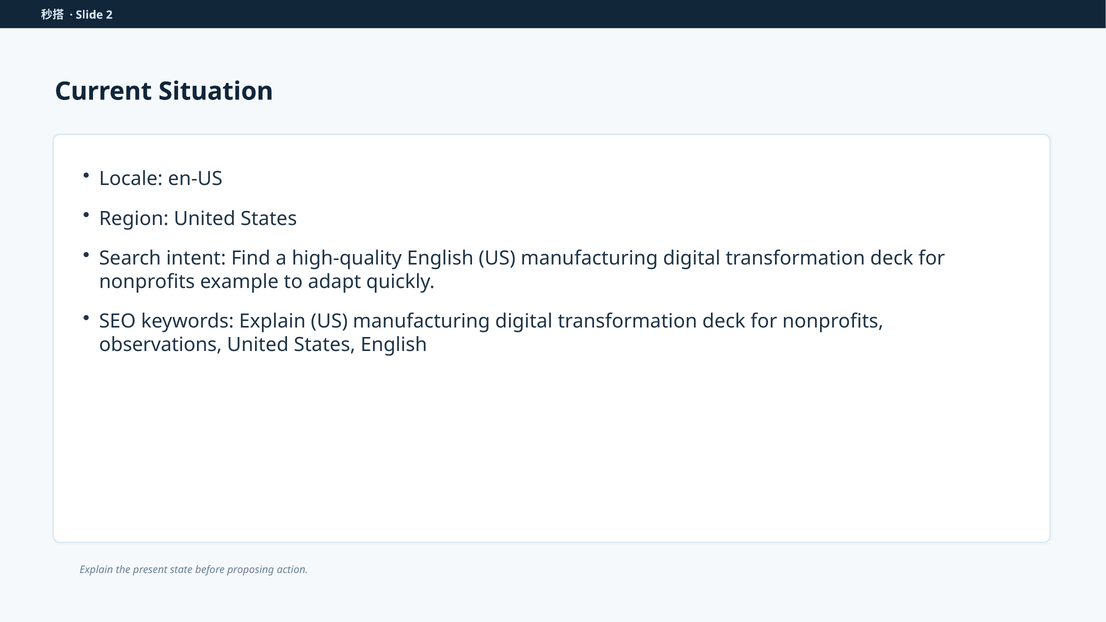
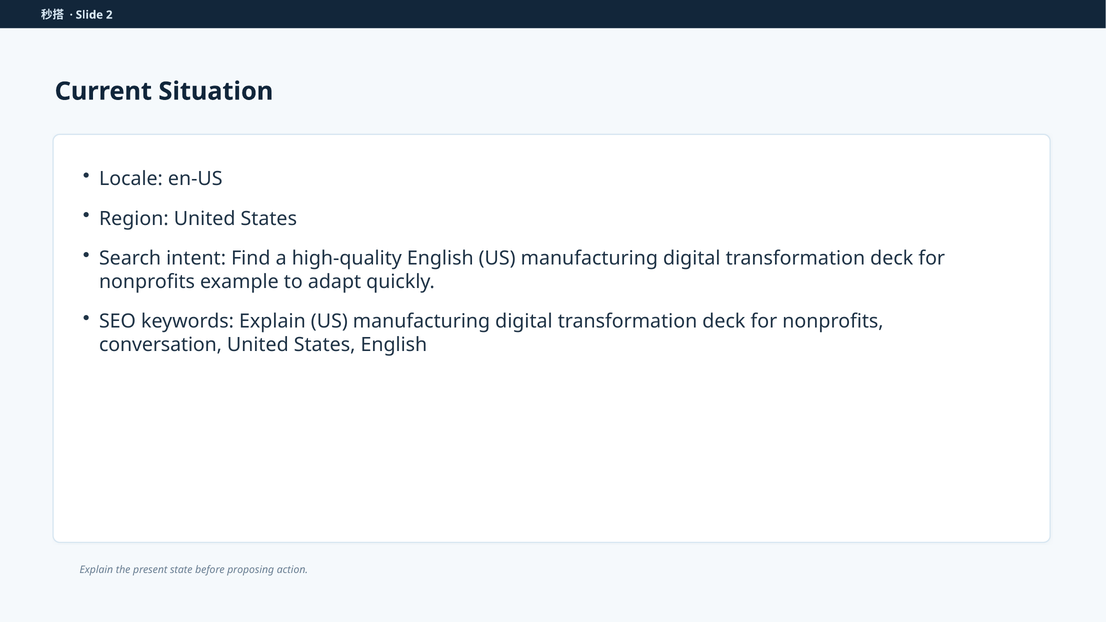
observations: observations -> conversation
